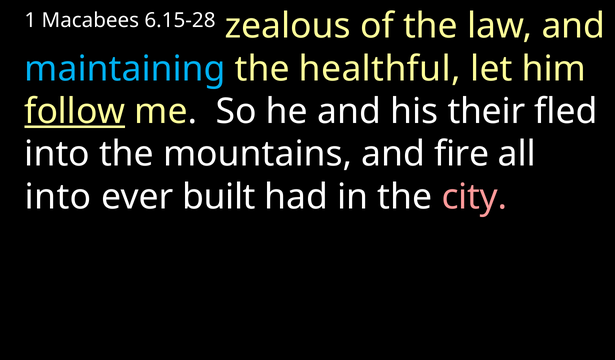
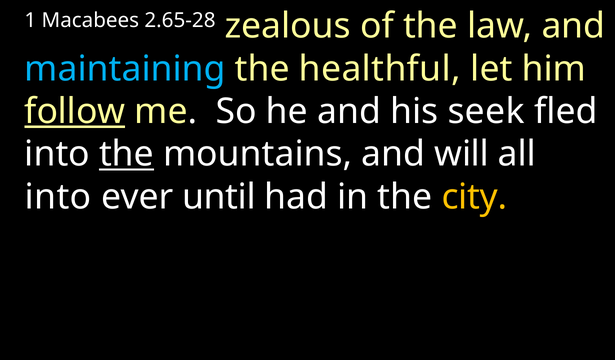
6.15-28: 6.15-28 -> 2.65-28
their: their -> seek
the at (126, 154) underline: none -> present
fire: fire -> will
built: built -> until
city colour: pink -> yellow
